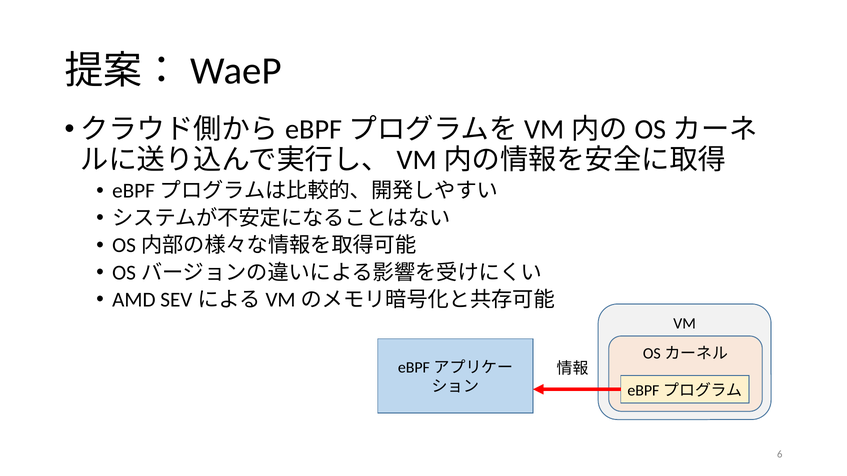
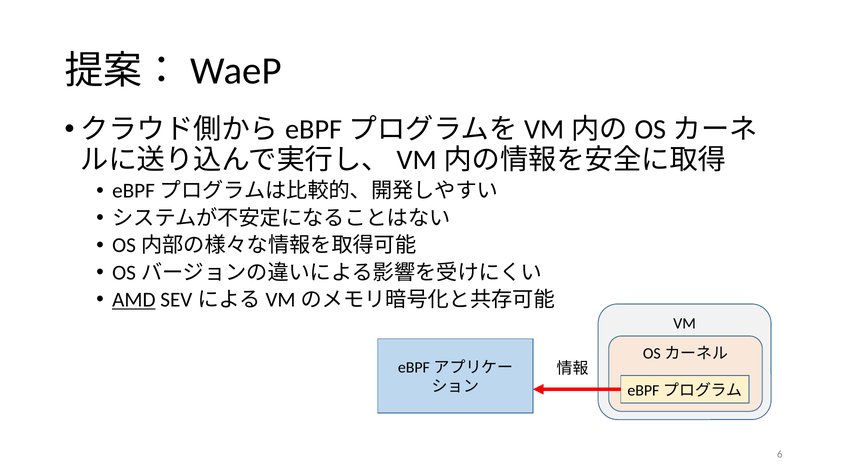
AMD underline: none -> present
